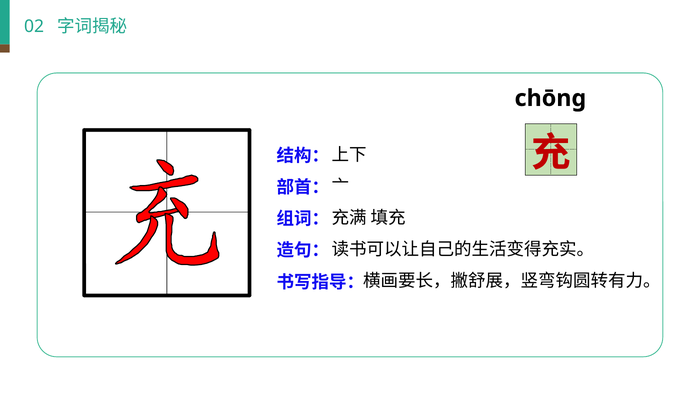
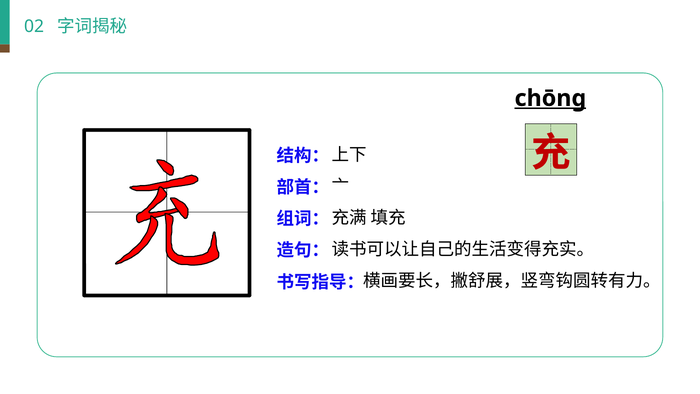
chōnɡ underline: none -> present
